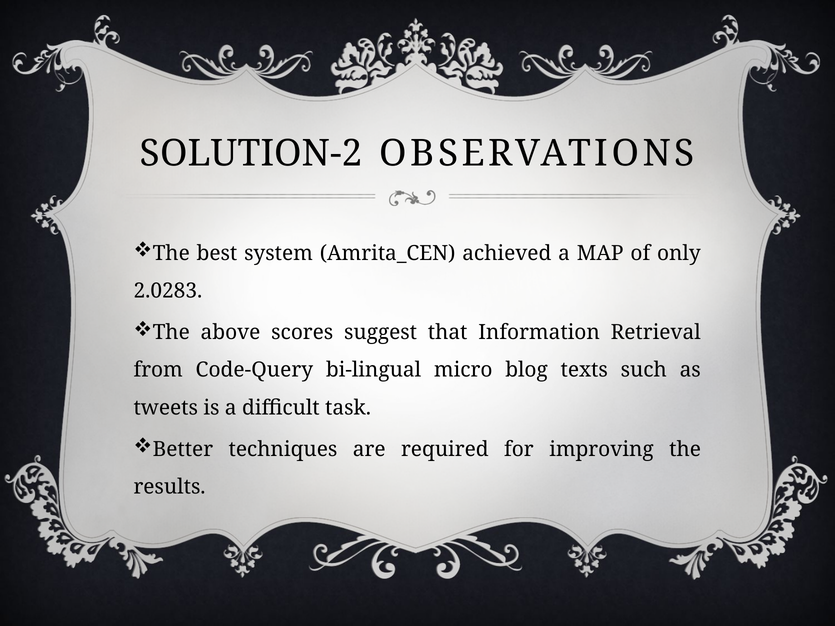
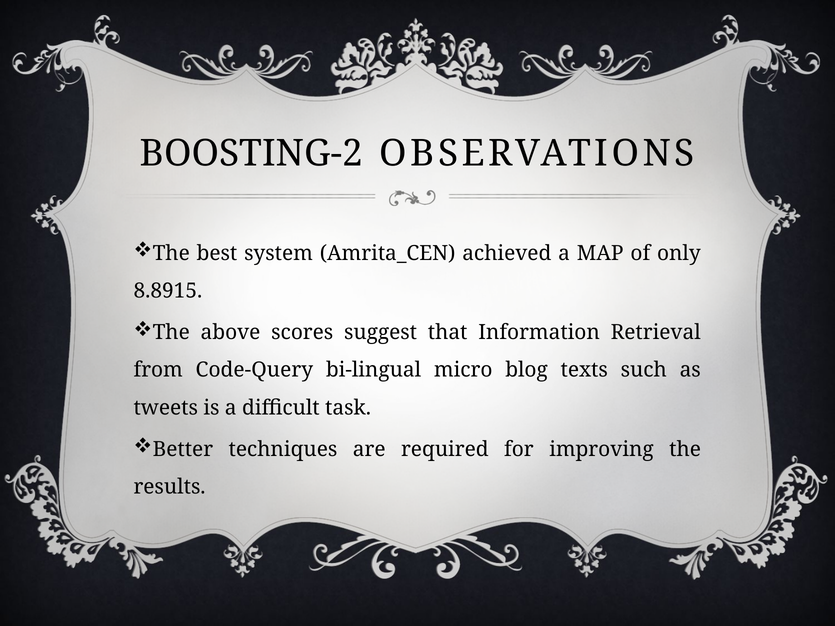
SOLUTION-2: SOLUTION-2 -> BOOSTING-2
2.0283: 2.0283 -> 8.8915
